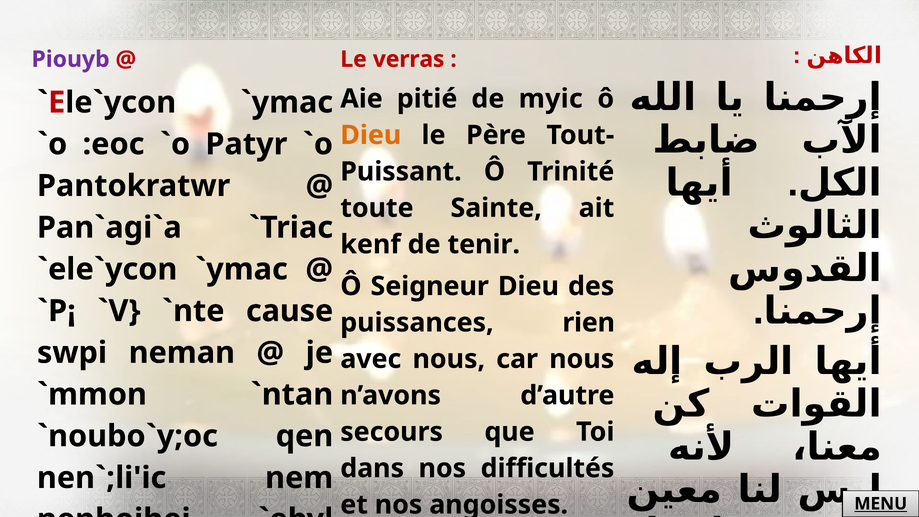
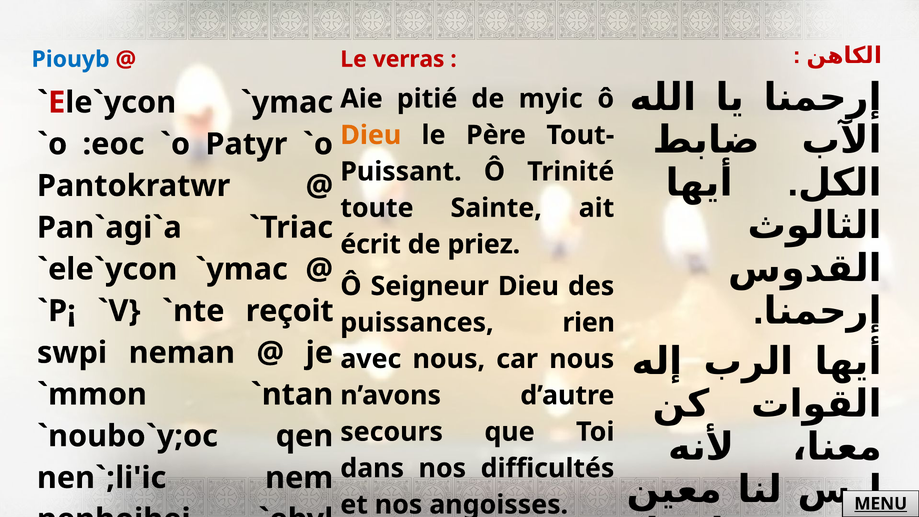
Piouyb colour: purple -> blue
kenf: kenf -> écrit
tenir: tenir -> priez
cause: cause -> reçoit
